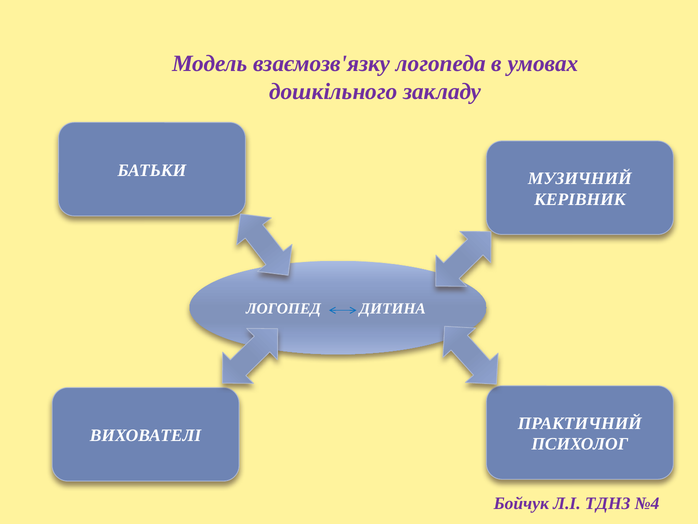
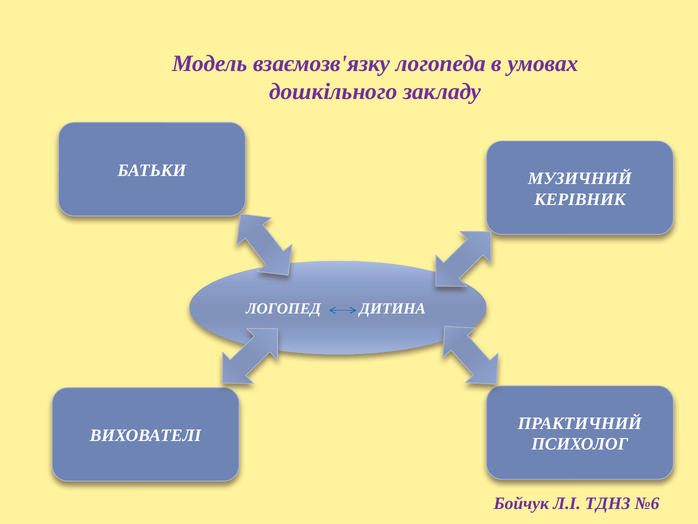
№4: №4 -> №6
